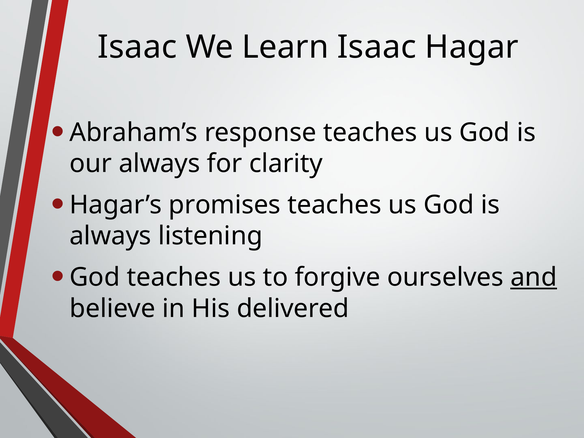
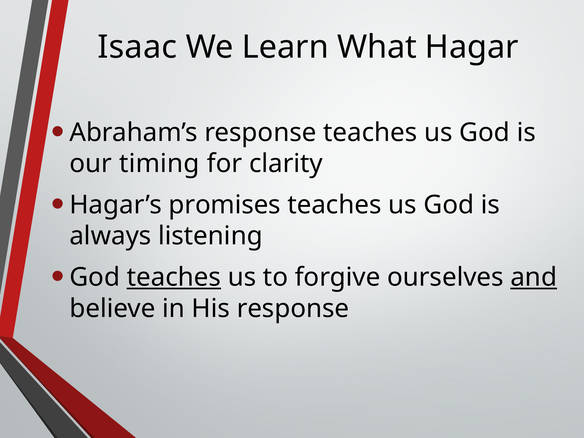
Learn Isaac: Isaac -> What
our always: always -> timing
teaches at (174, 277) underline: none -> present
His delivered: delivered -> response
